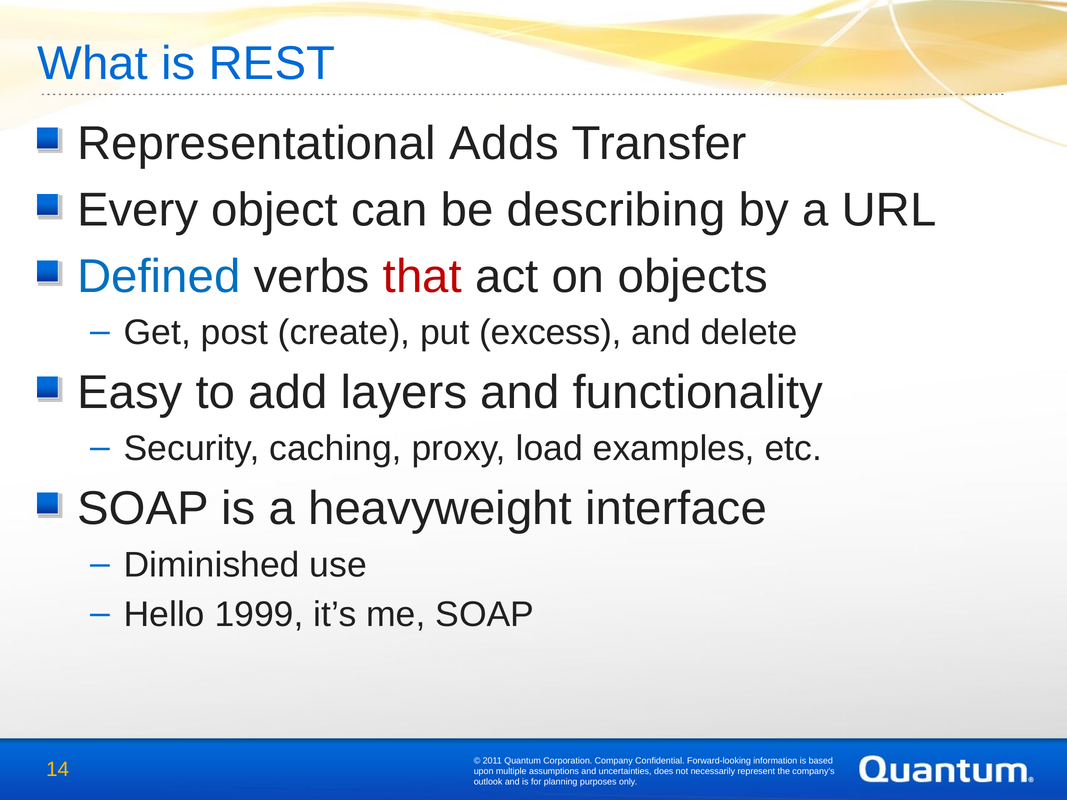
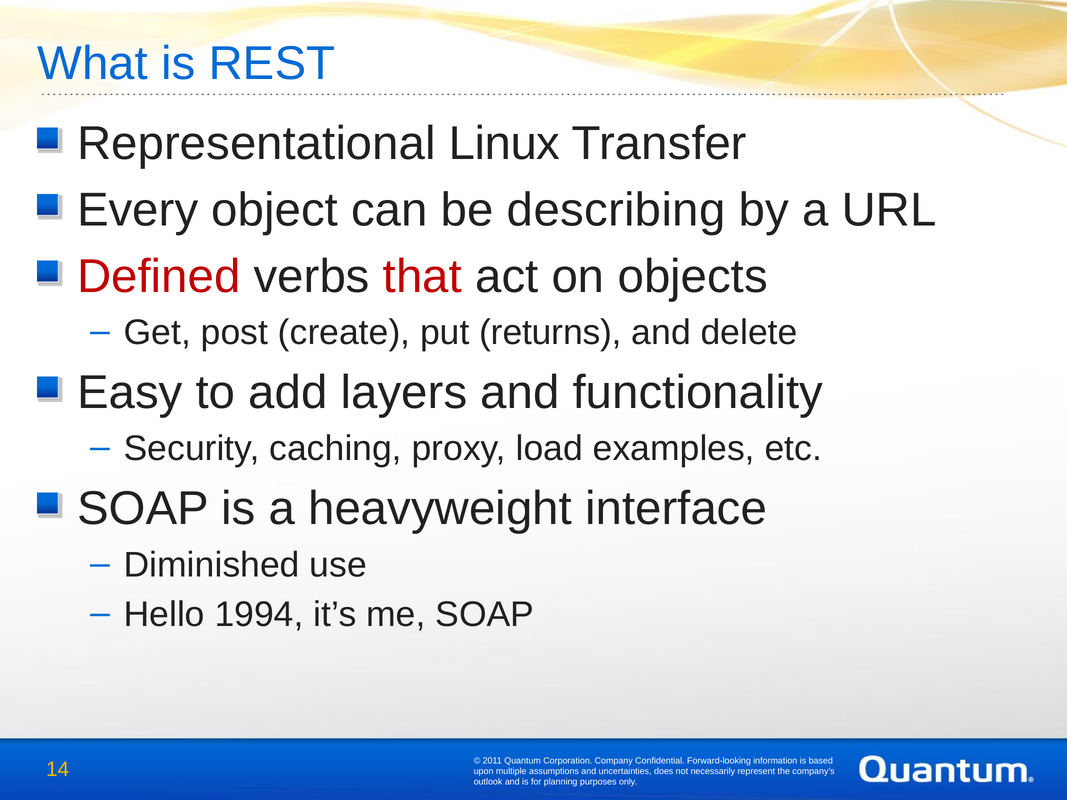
Adds: Adds -> Linux
Defined colour: blue -> red
excess: excess -> returns
1999: 1999 -> 1994
